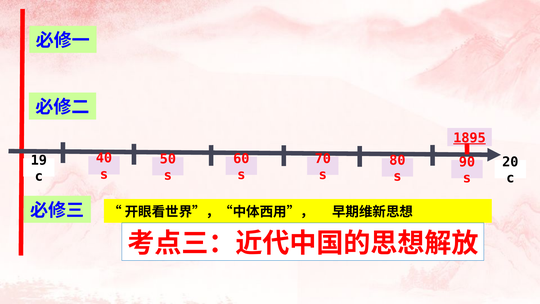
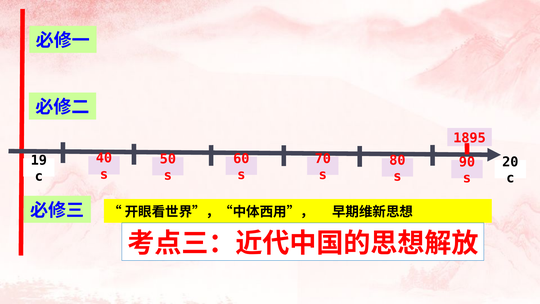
1895 underline: present -> none
